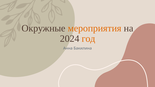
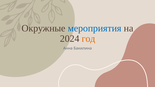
мероприятия colour: orange -> blue
